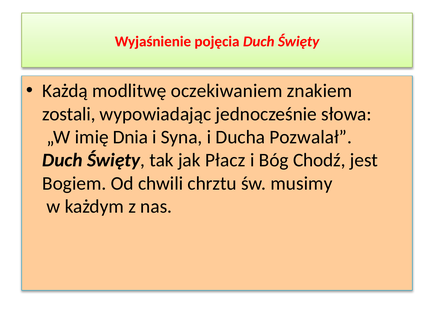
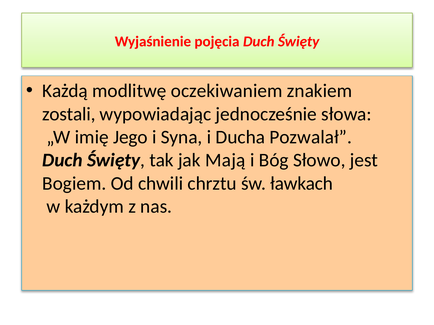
Dnia: Dnia -> Jego
Płacz: Płacz -> Mają
Chodź: Chodź -> Słowo
musimy: musimy -> ławkach
